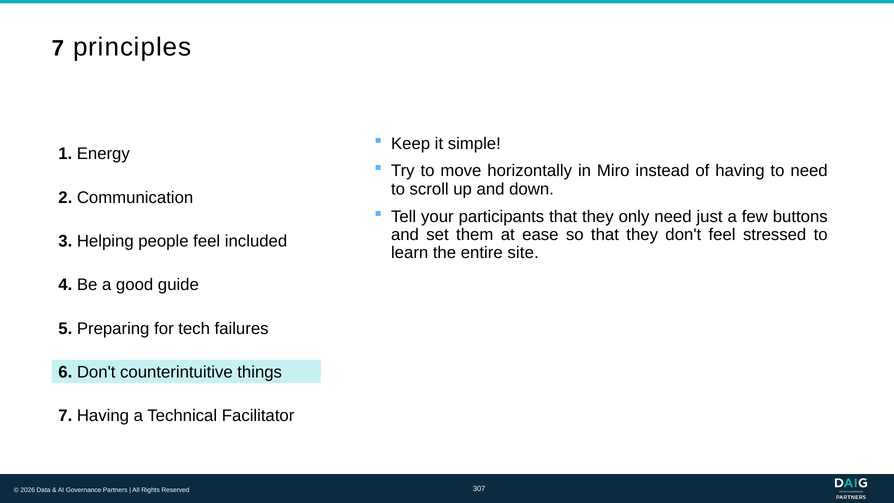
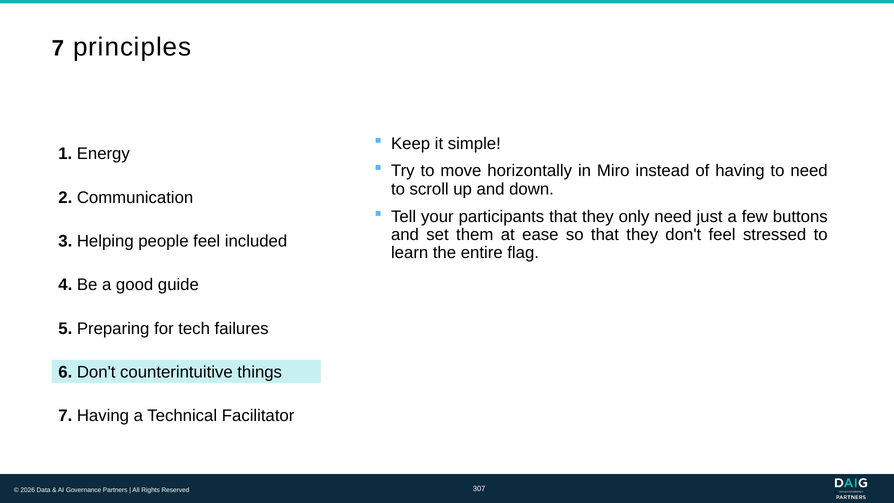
site: site -> flag
